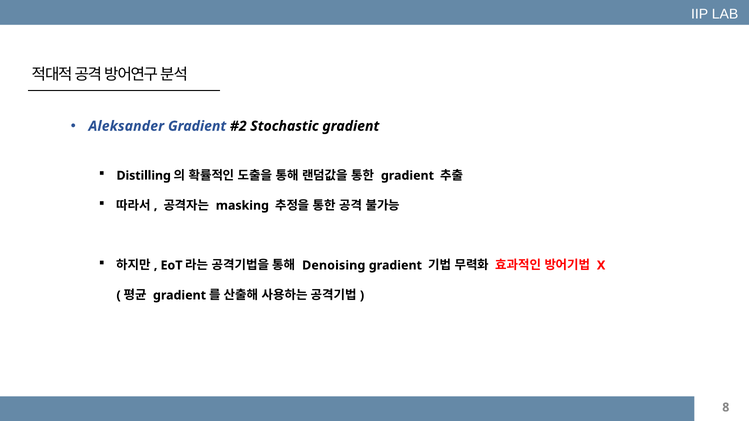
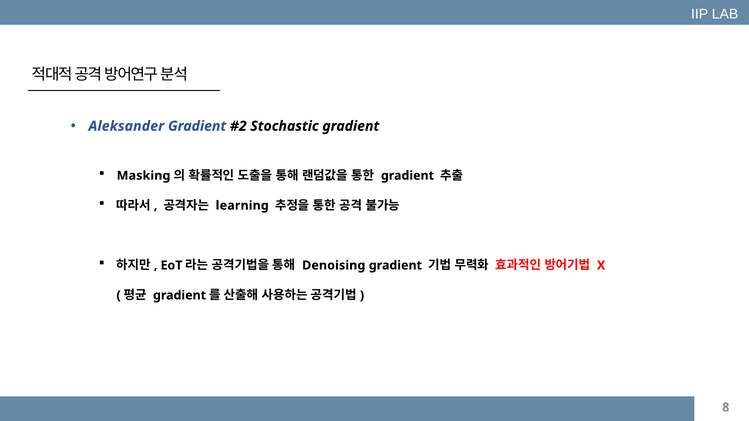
Distilling: Distilling -> Masking
masking: masking -> learning
